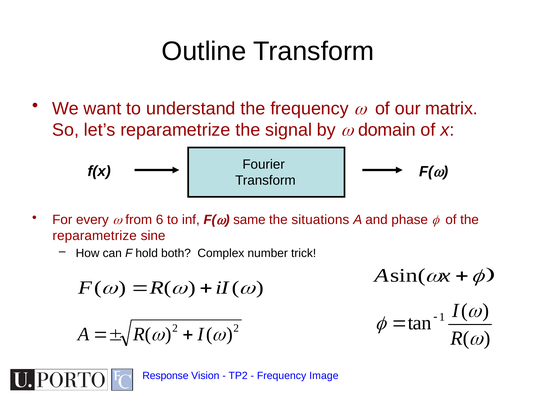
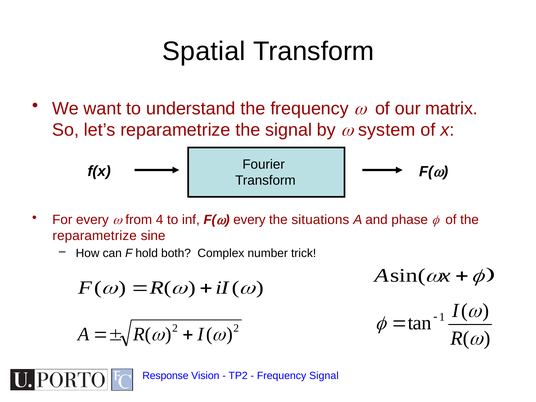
Outline: Outline -> Spatial
domain: domain -> system
6: 6 -> 4
same at (249, 220): same -> every
Frequency Image: Image -> Signal
